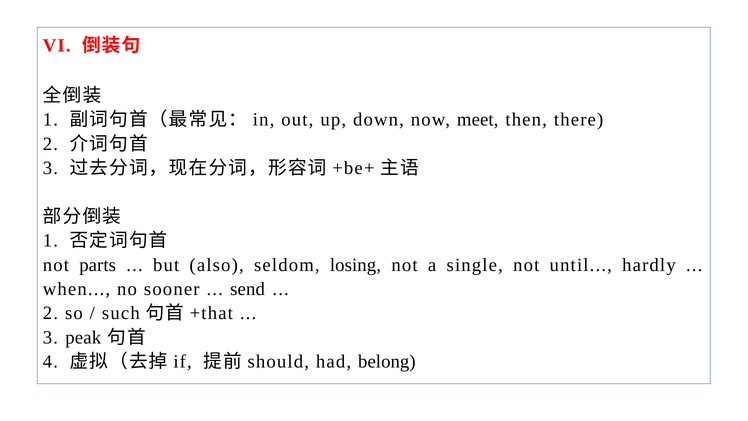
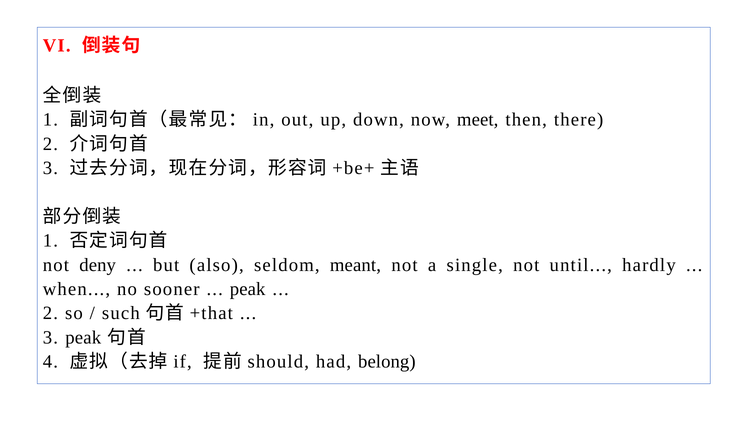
parts: parts -> deny
losing: losing -> meant
send at (248, 289): send -> peak
